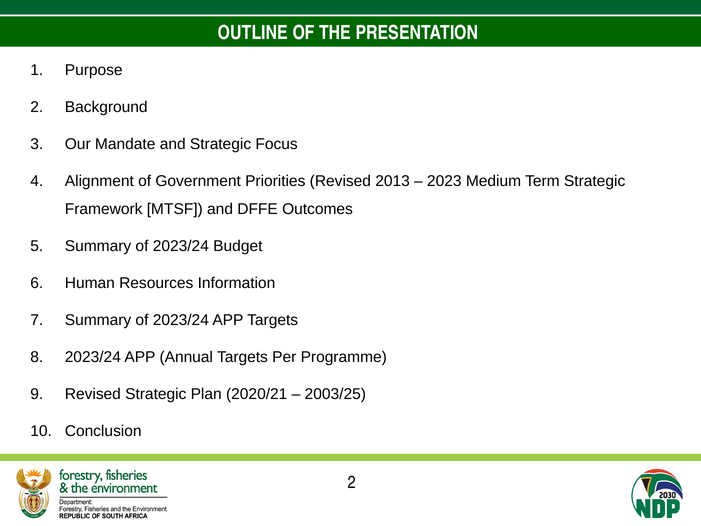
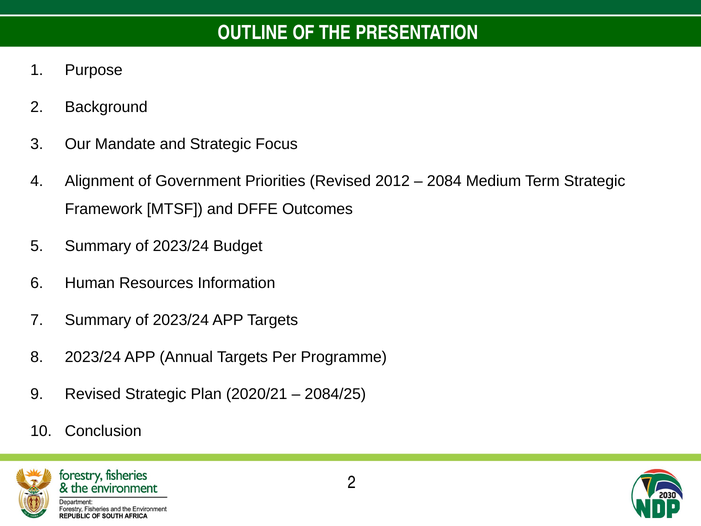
2013: 2013 -> 2012
2023: 2023 -> 2084
2003/25: 2003/25 -> 2084/25
